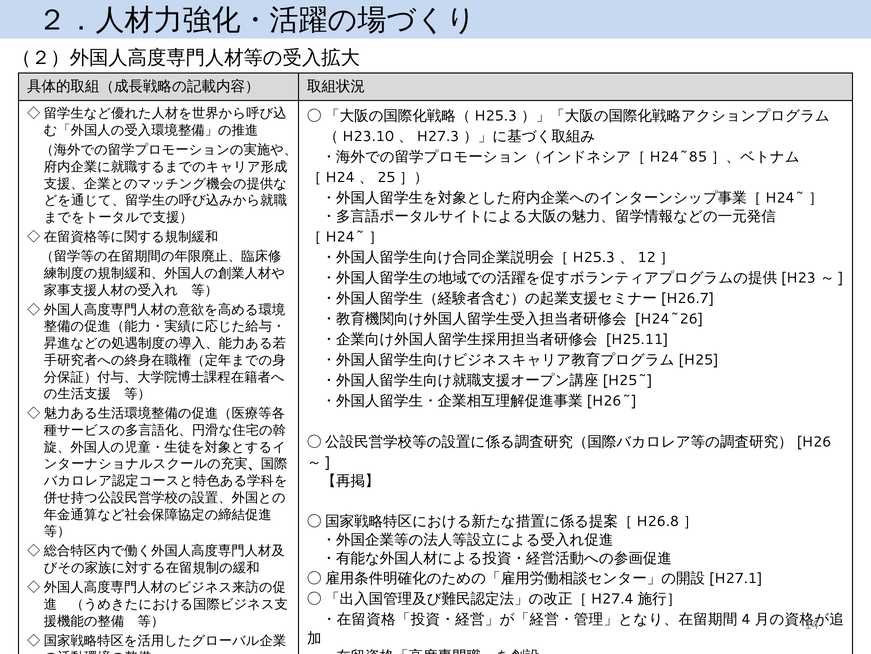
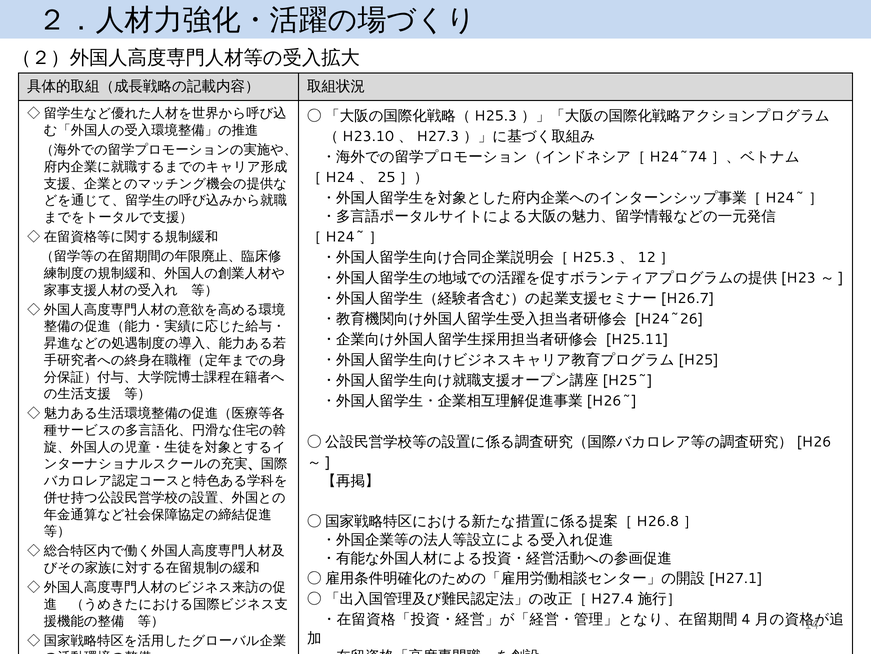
H24~85: H24~85 -> H24~74
